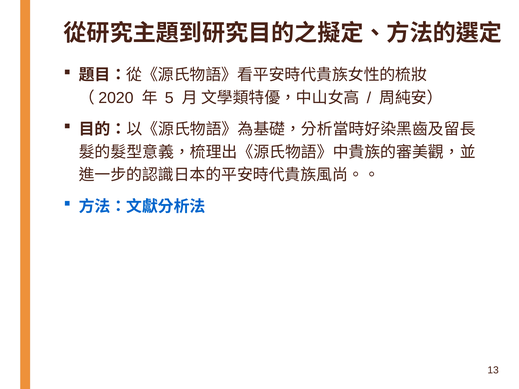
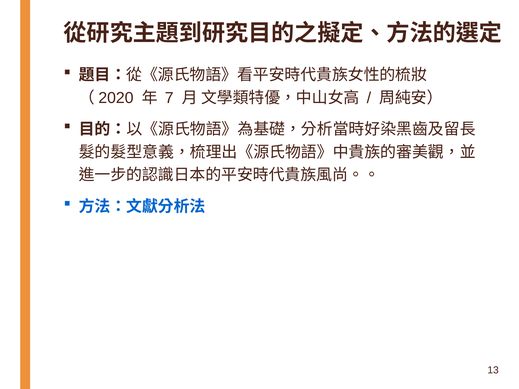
5: 5 -> 7
